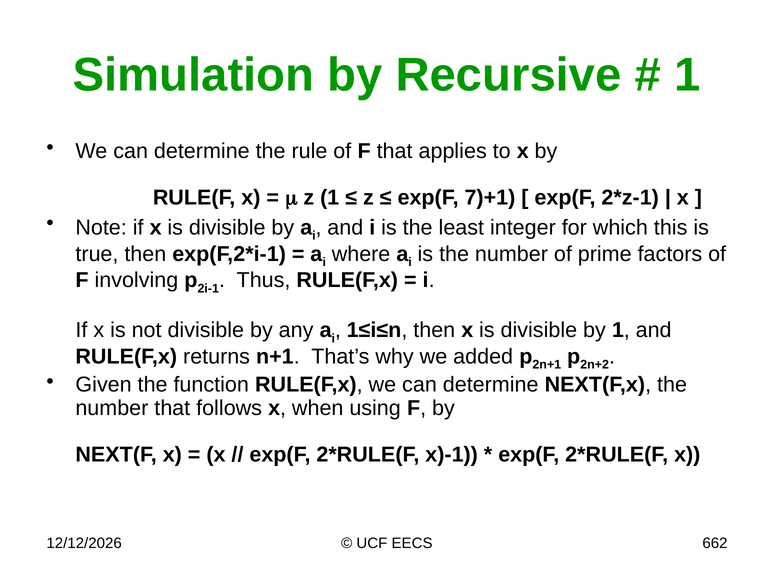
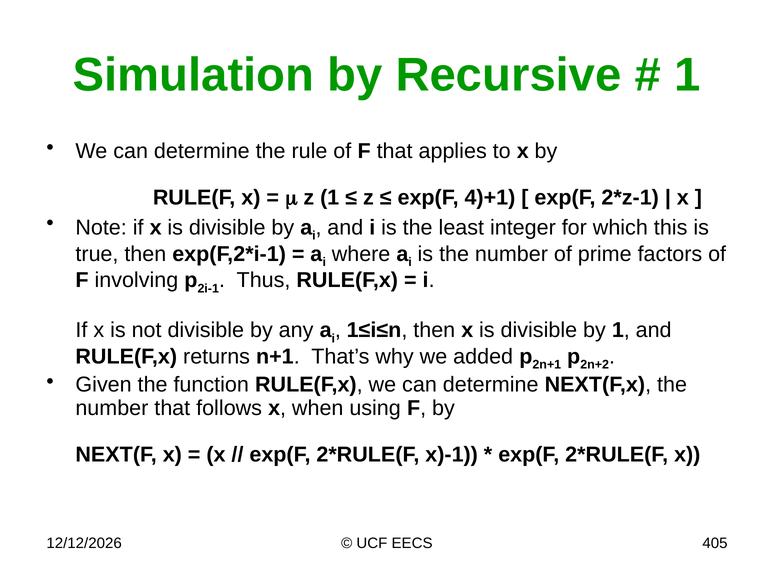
7)+1: 7)+1 -> 4)+1
662: 662 -> 405
